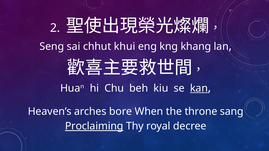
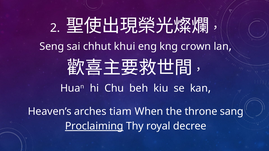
khang: khang -> crown
kan underline: present -> none
bore: bore -> tiam
